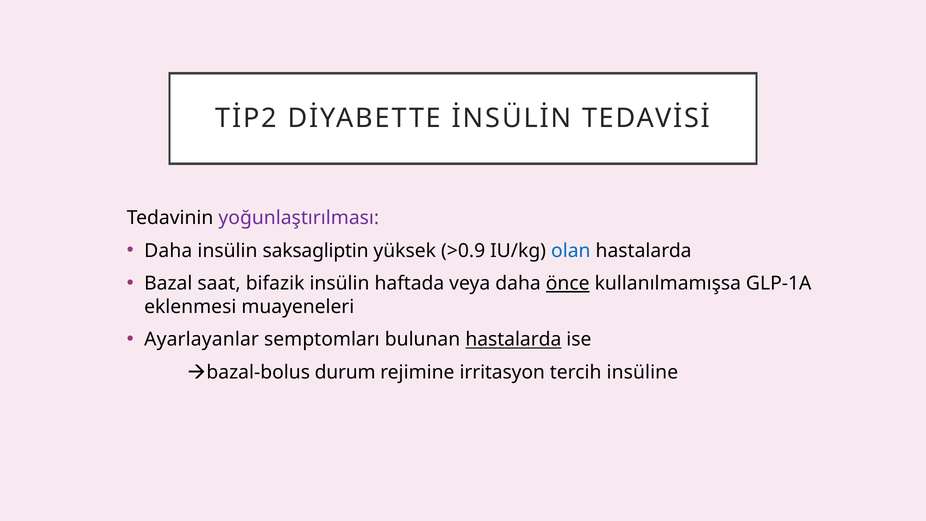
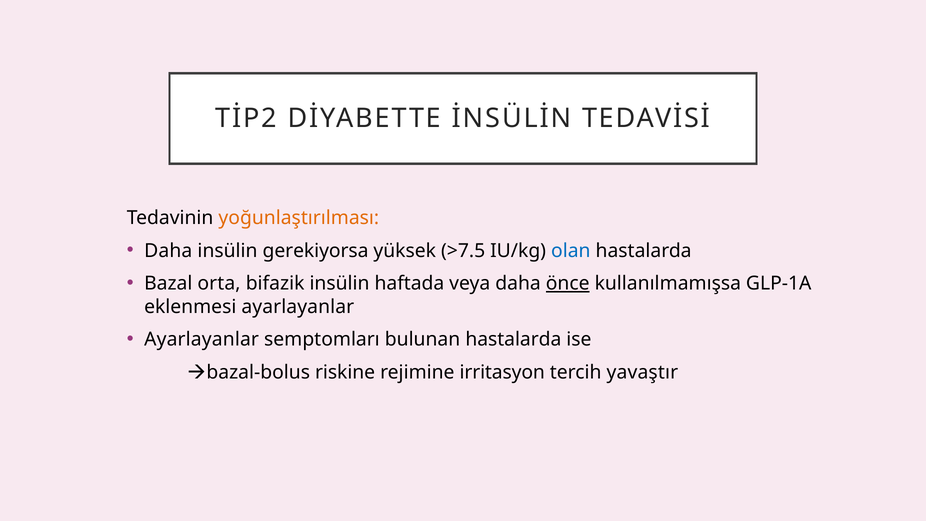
yoğunlaştırılması colour: purple -> orange
saksagliptin: saksagliptin -> gerekiyorsa
>0.9: >0.9 -> >7.5
saat: saat -> orta
eklenmesi muayeneleri: muayeneleri -> ayarlayanlar
hastalarda at (513, 339) underline: present -> none
durum: durum -> riskine
insüline: insüline -> yavaştır
